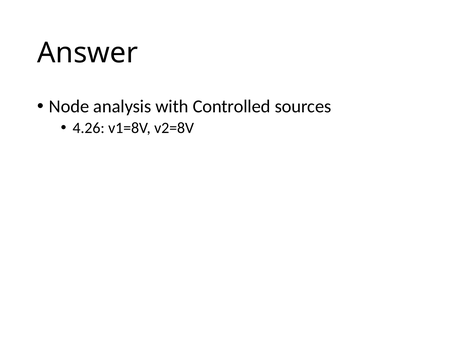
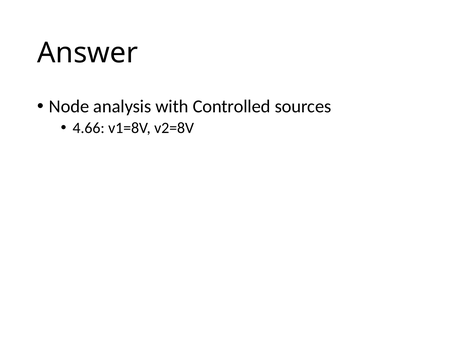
4.26: 4.26 -> 4.66
